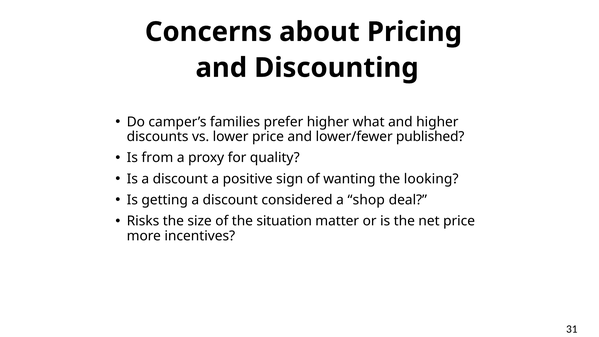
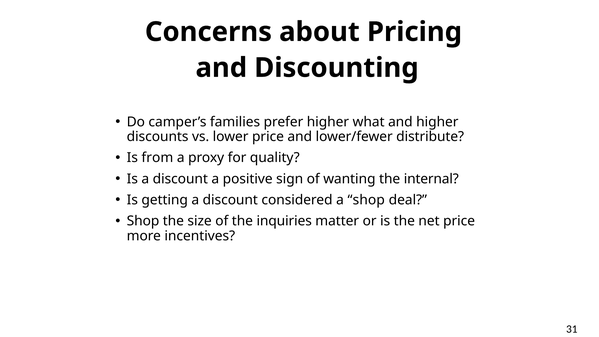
published: published -> distribute
looking: looking -> internal
Risks at (143, 221): Risks -> Shop
situation: situation -> inquiries
